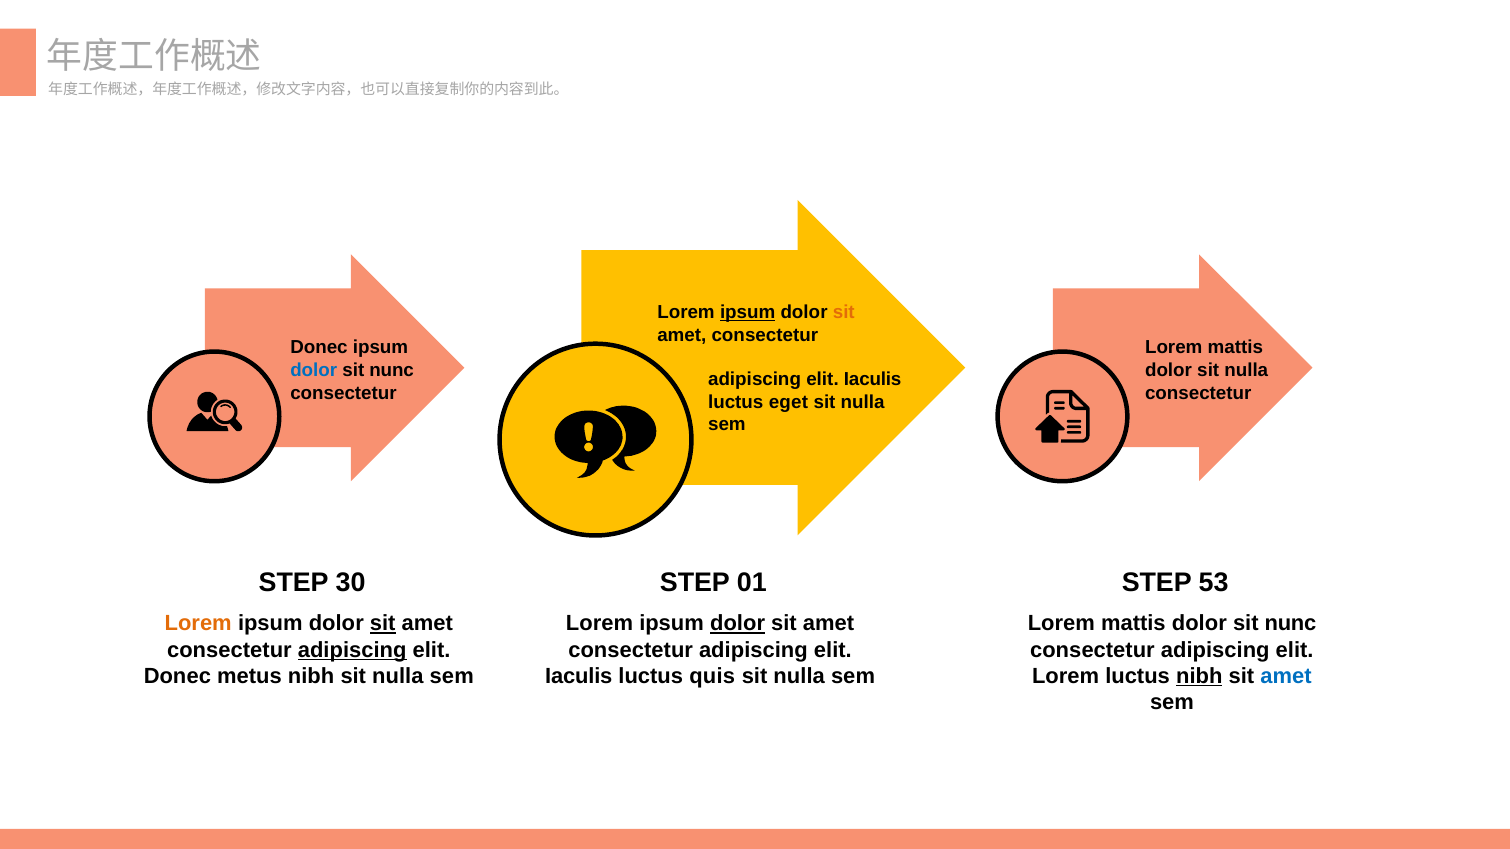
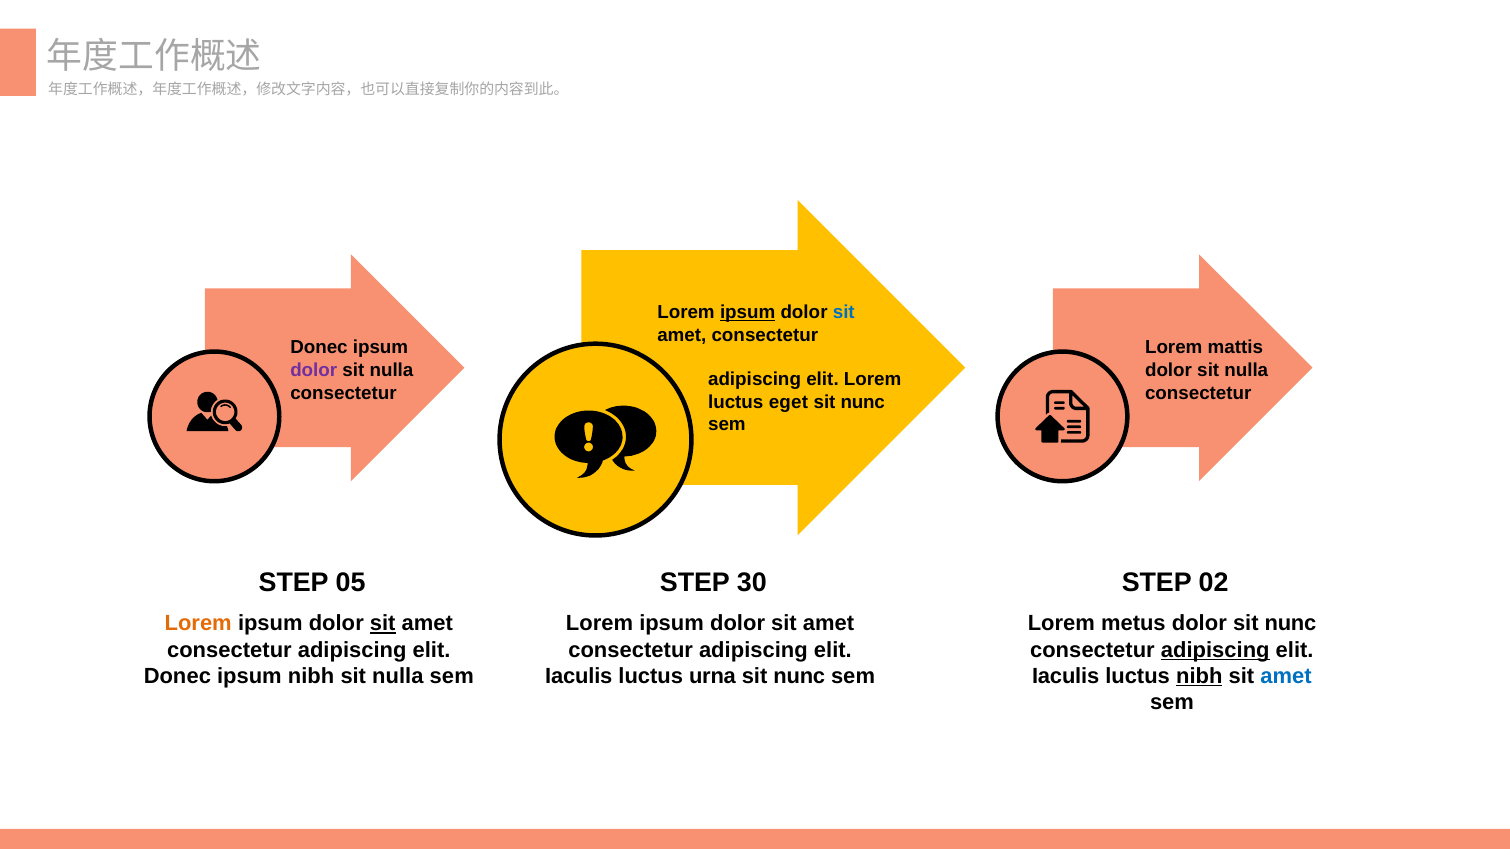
sit at (844, 312) colour: orange -> blue
dolor at (314, 370) colour: blue -> purple
nunc at (392, 370): nunc -> nulla
Iaculis at (873, 380): Iaculis -> Lorem
nulla at (863, 402): nulla -> nunc
30: 30 -> 05
01: 01 -> 30
53: 53 -> 02
dolor at (738, 624) underline: present -> none
mattis at (1133, 624): mattis -> metus
adipiscing at (352, 650) underline: present -> none
adipiscing at (1215, 650) underline: none -> present
metus at (249, 676): metus -> ipsum
quis: quis -> urna
nulla at (799, 676): nulla -> nunc
Lorem at (1066, 676): Lorem -> Iaculis
